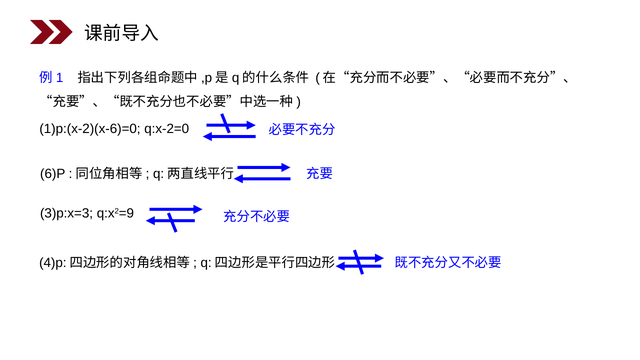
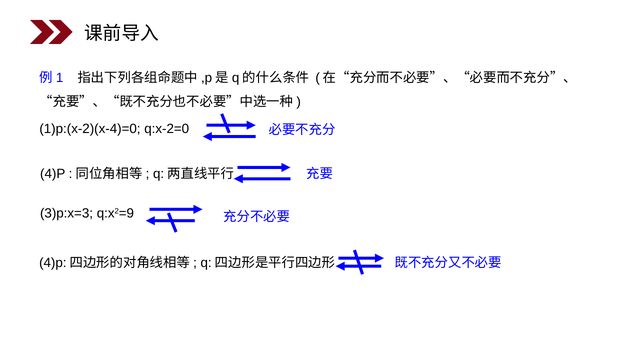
1)p:(x-2)(x-6)=0: 1)p:(x-2)(x-6)=0 -> 1)p:(x-2)(x-4)=0
6)P: 6)P -> 4)P
